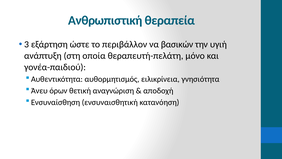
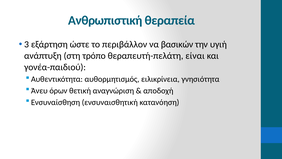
οποία: οποία -> τρόπο
μόνο: μόνο -> είναι
